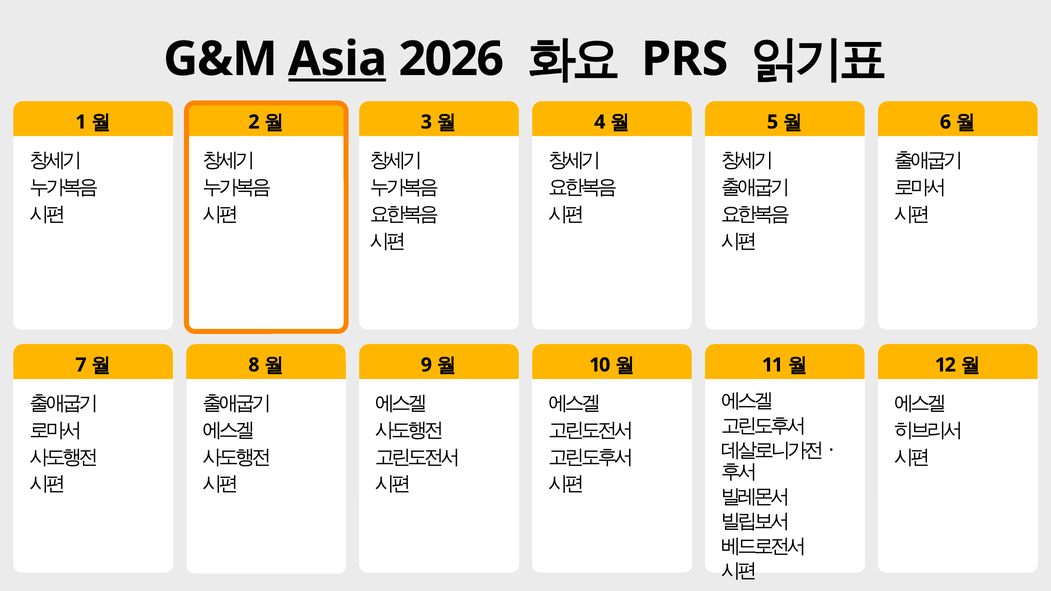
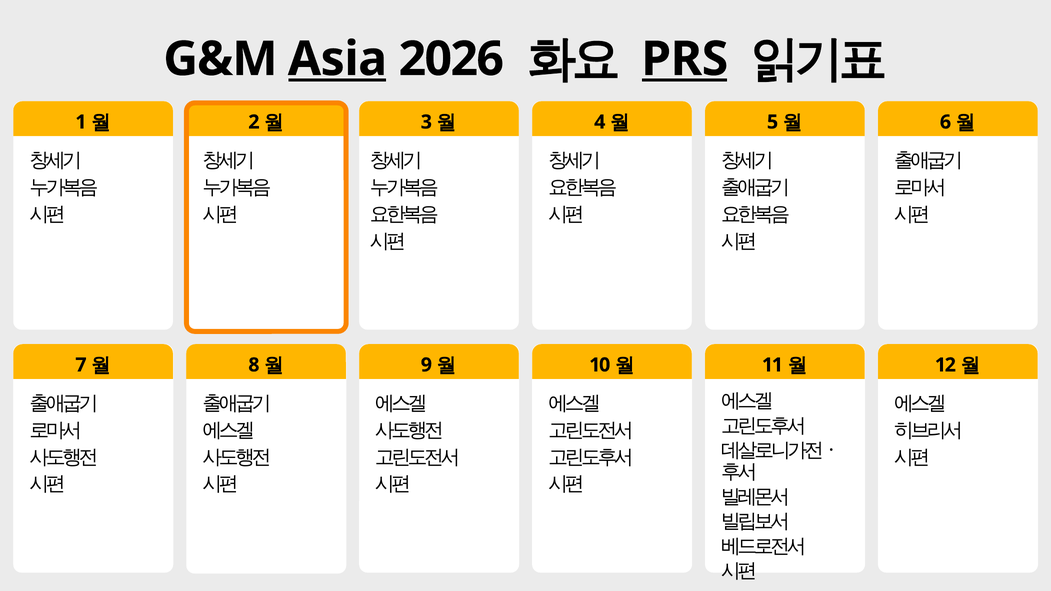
PRS underline: none -> present
